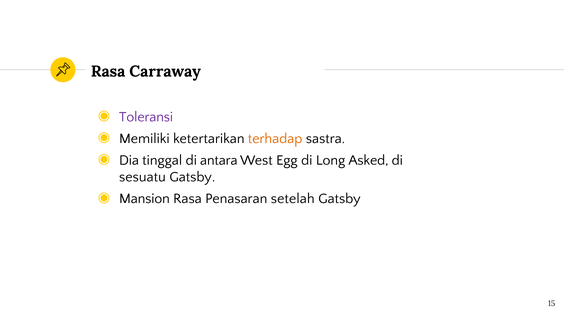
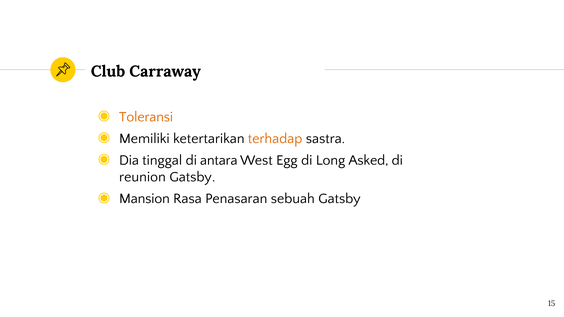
Rasa at (108, 71): Rasa -> Club
Toleransi colour: purple -> orange
sesuatu: sesuatu -> reunion
setelah: setelah -> sebuah
